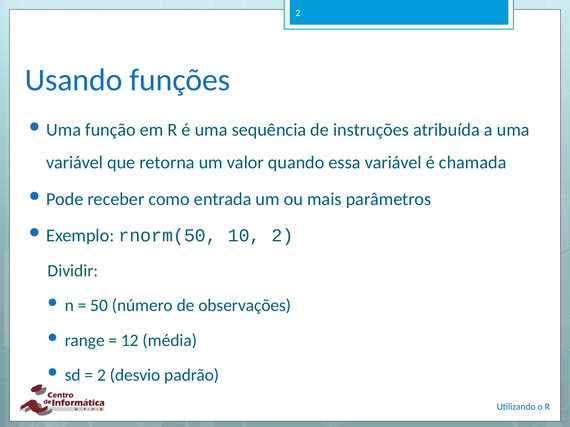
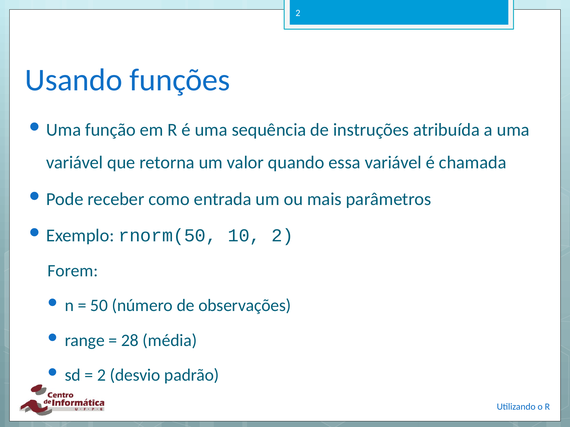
Dividir: Dividir -> Forem
12: 12 -> 28
